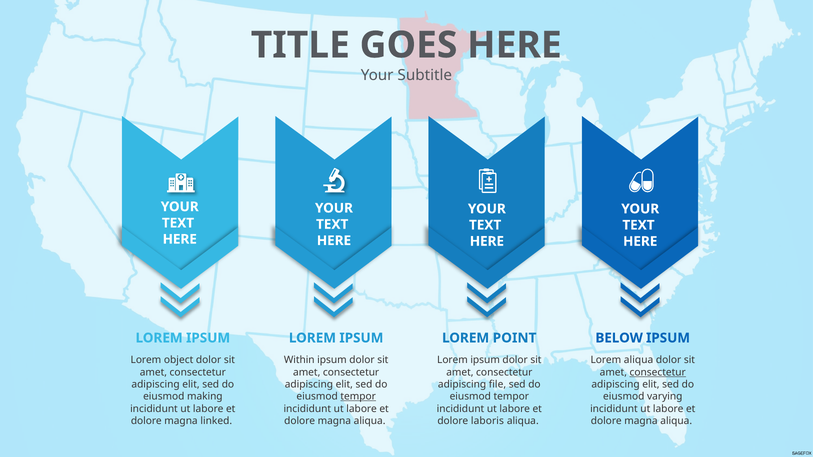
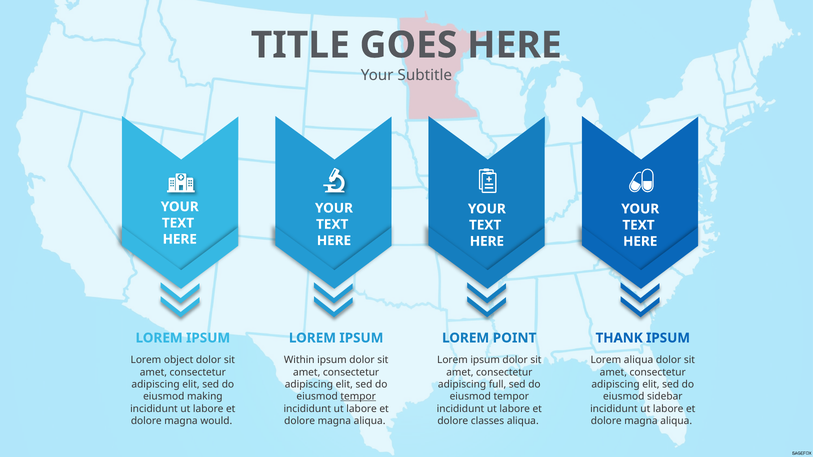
BELOW: BELOW -> THANK
consectetur at (658, 372) underline: present -> none
file: file -> full
varying: varying -> sidebar
linked: linked -> would
laboris: laboris -> classes
